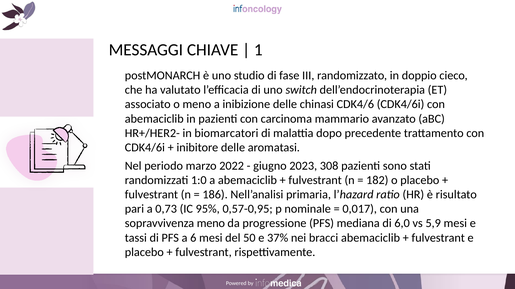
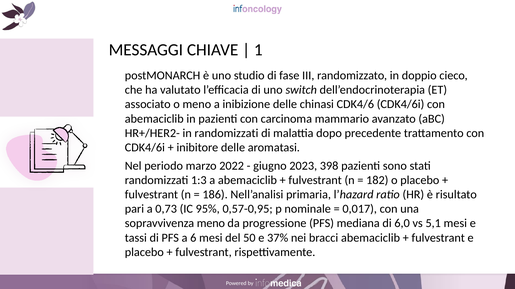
in biomarcatori: biomarcatori -> randomizzati
308: 308 -> 398
1:0: 1:0 -> 1:3
5,9: 5,9 -> 5,1
